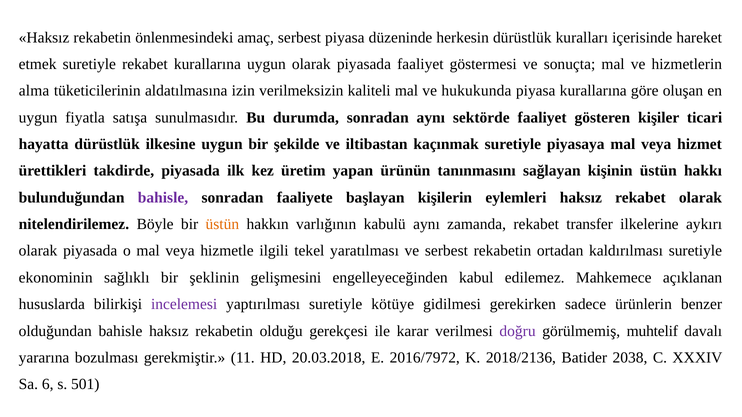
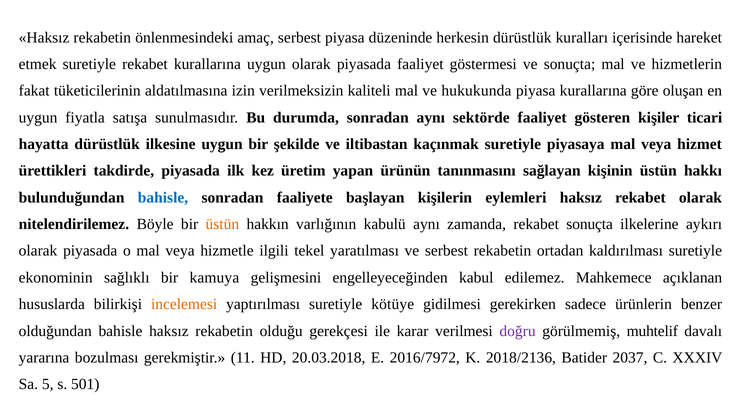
alma: alma -> fakat
bahisle at (163, 198) colour: purple -> blue
rekabet transfer: transfer -> sonuçta
şeklinin: şeklinin -> kamuya
incelemesi colour: purple -> orange
2038: 2038 -> 2037
6: 6 -> 5
